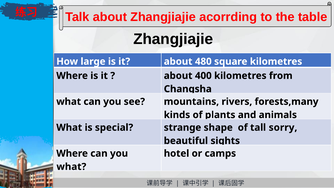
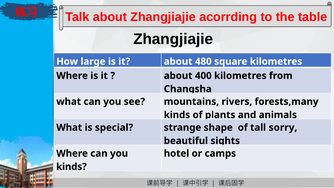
what at (71, 167): what -> kinds
